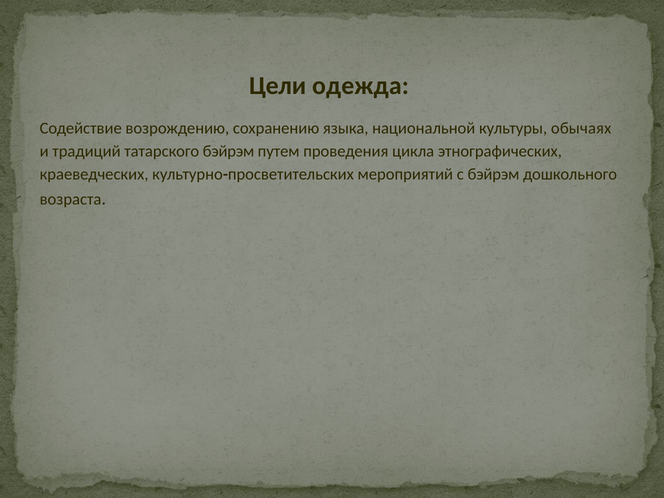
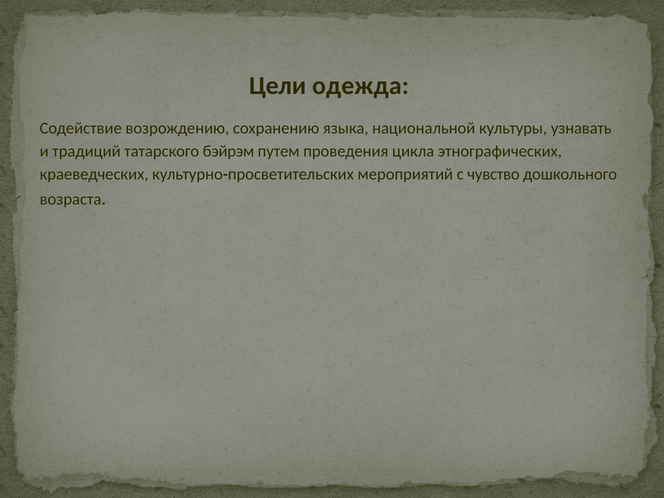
обычаях: обычаях -> узнавать
с бэйрэм: бэйрэм -> чувство
